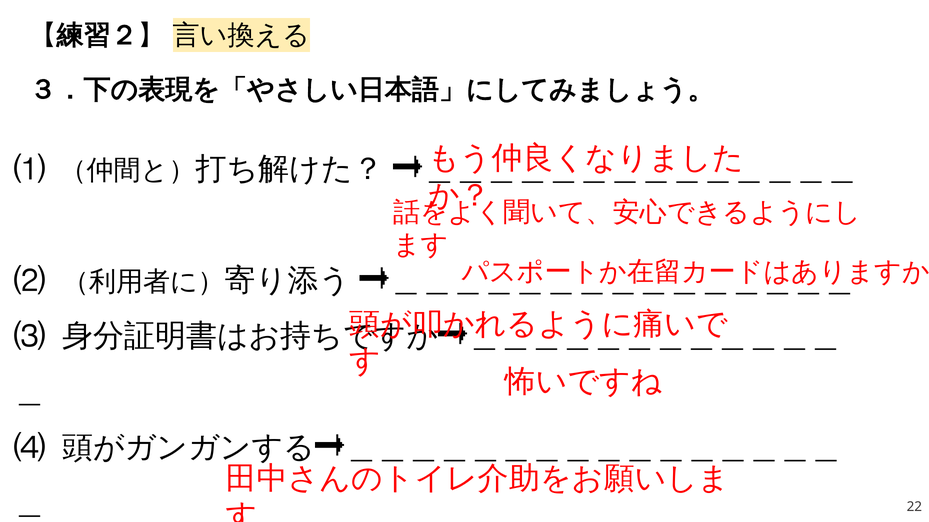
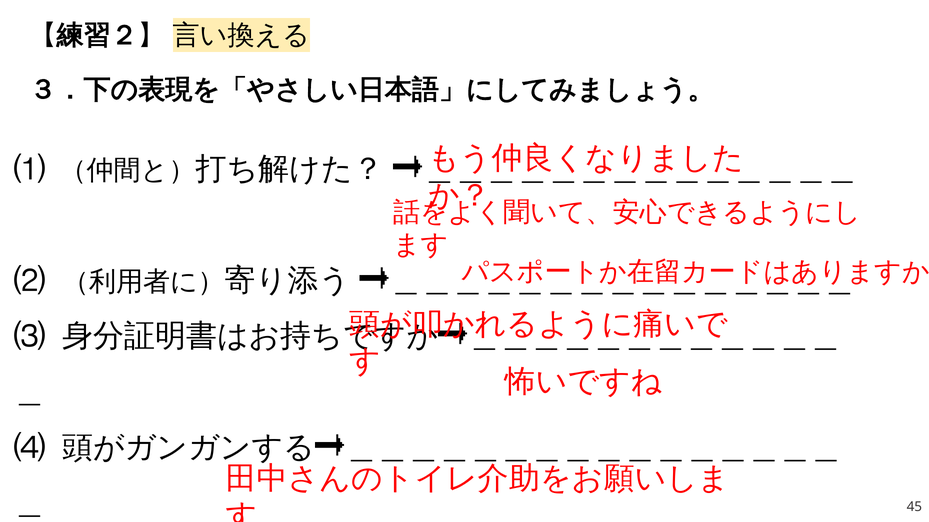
22: 22 -> 45
